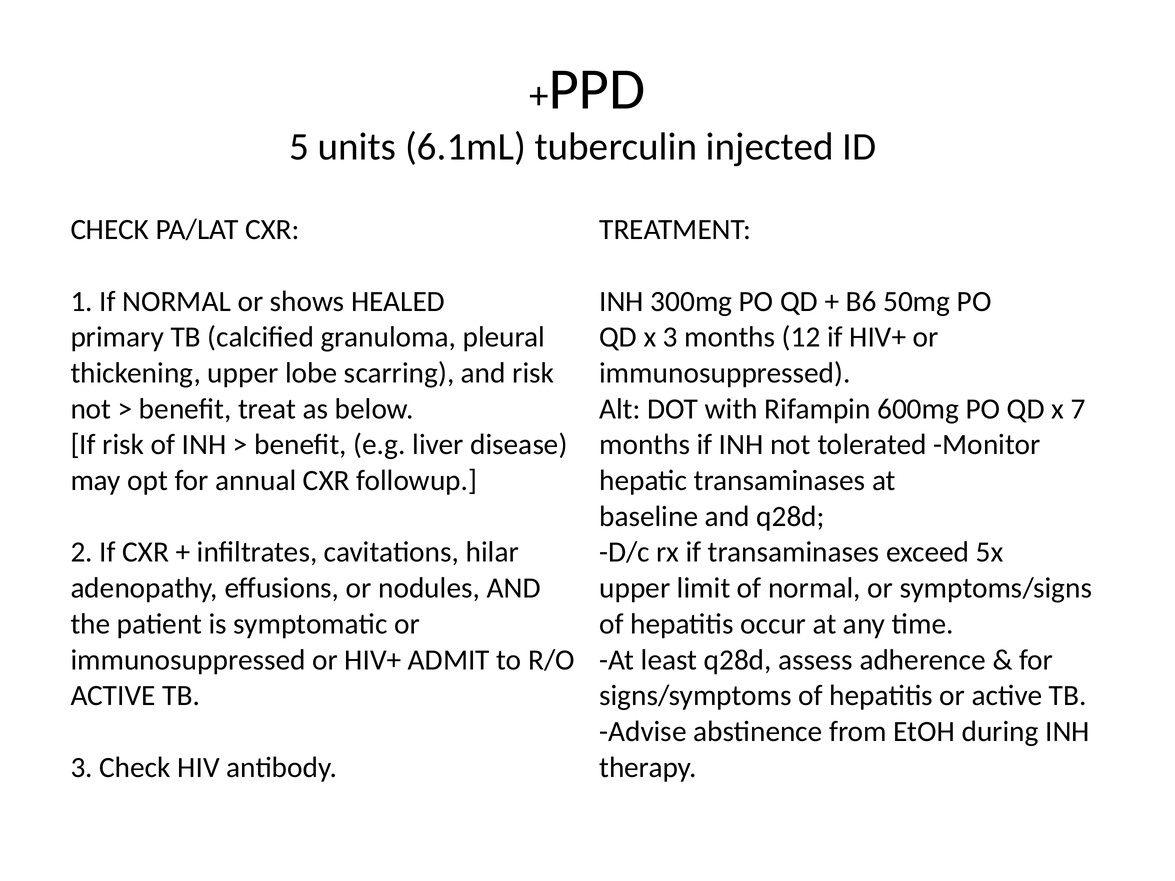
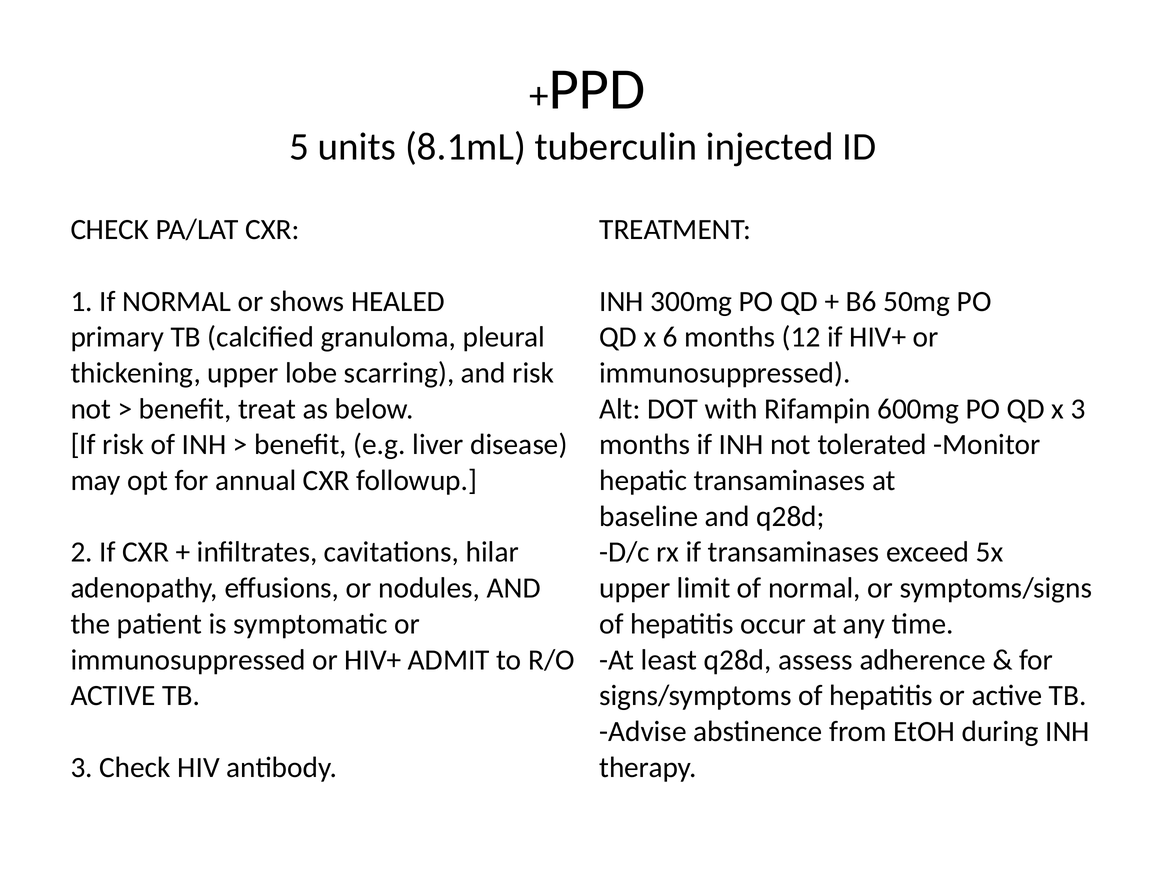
6.1mL: 6.1mL -> 8.1mL
x 3: 3 -> 6
x 7: 7 -> 3
